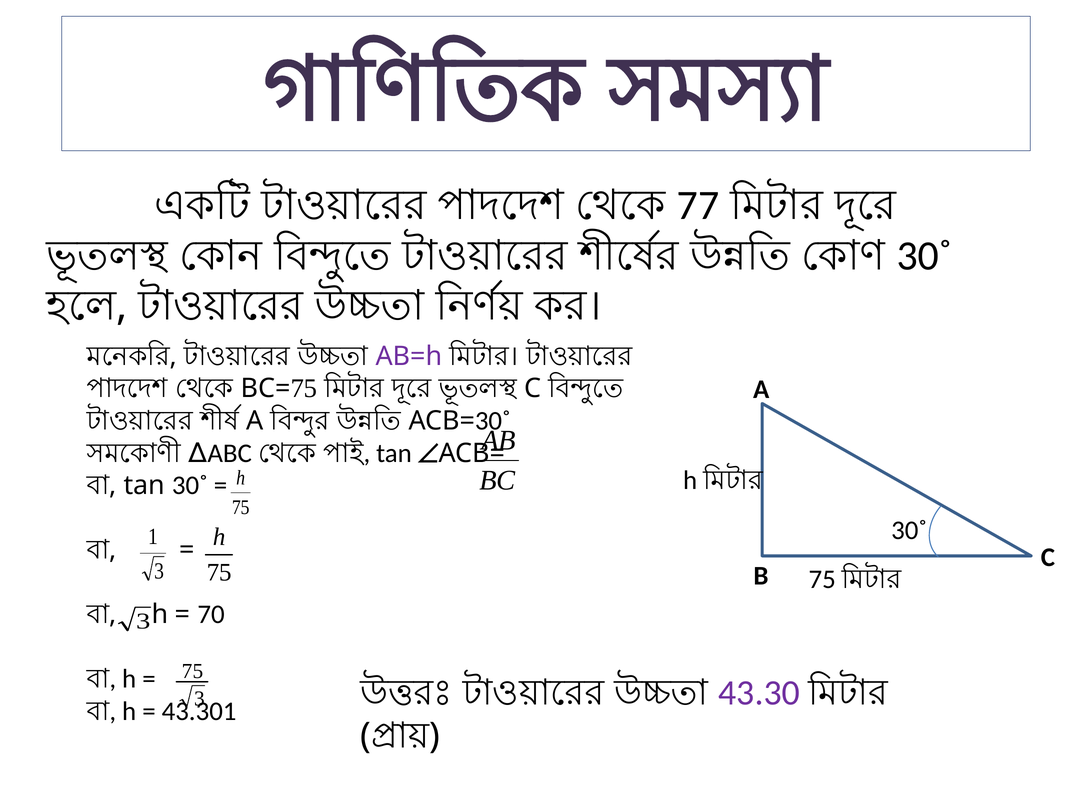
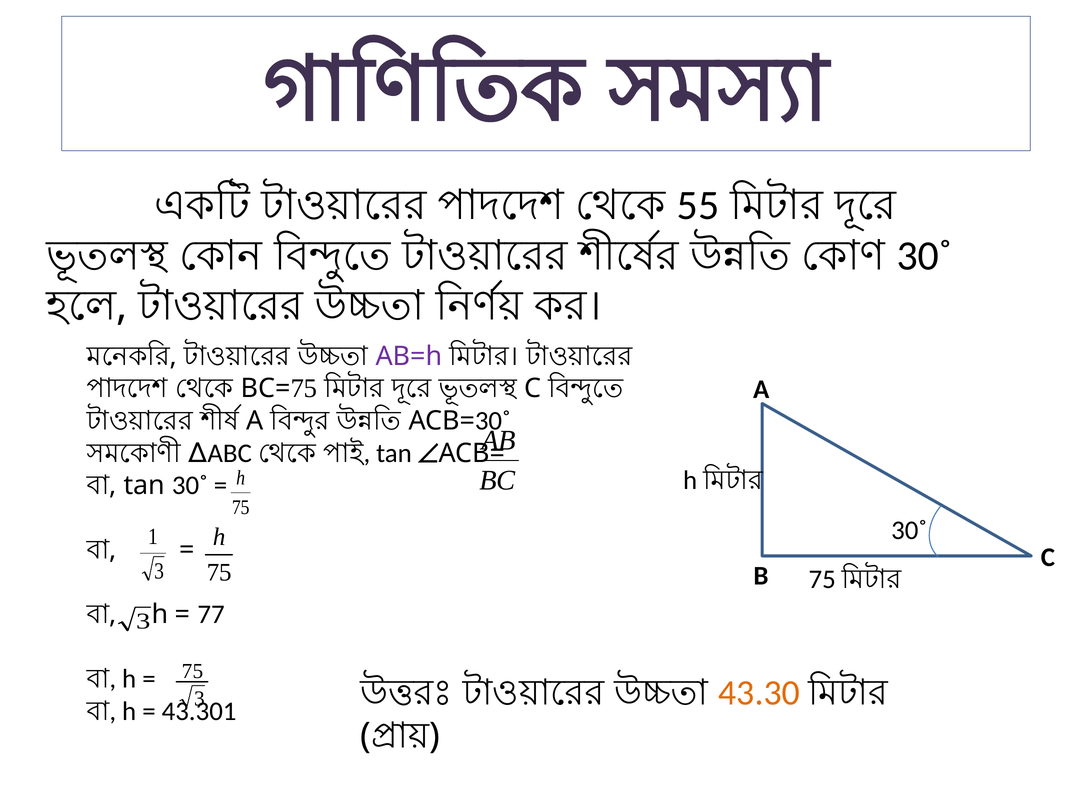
77: 77 -> 55
70: 70 -> 77
43.30 colour: purple -> orange
